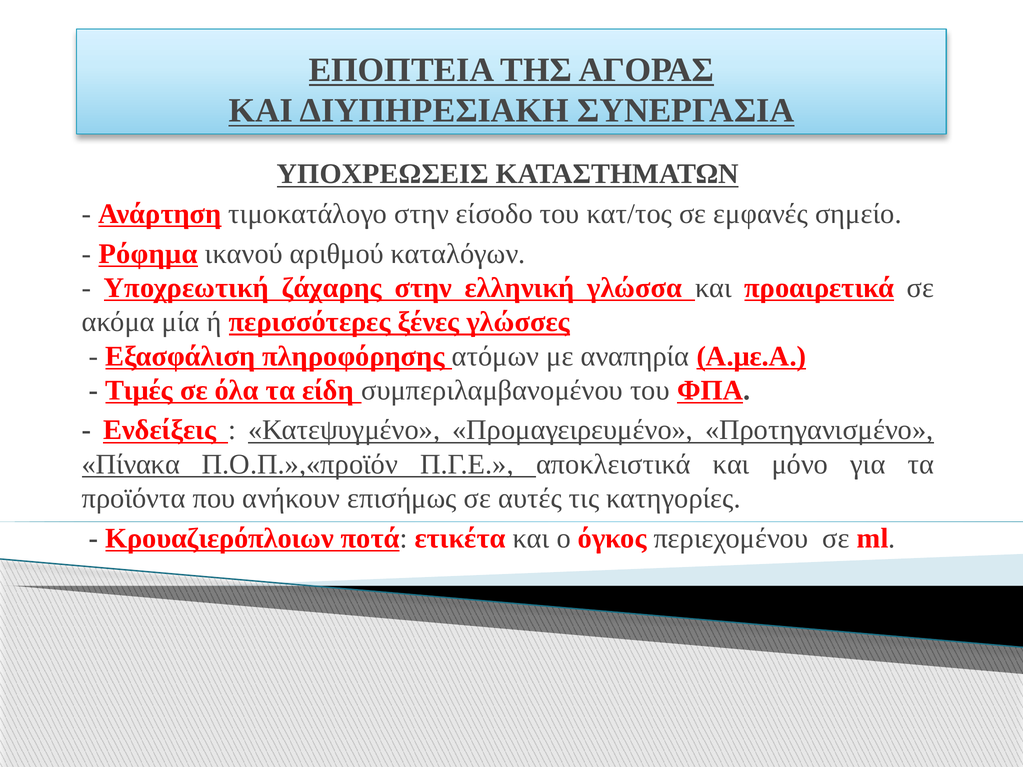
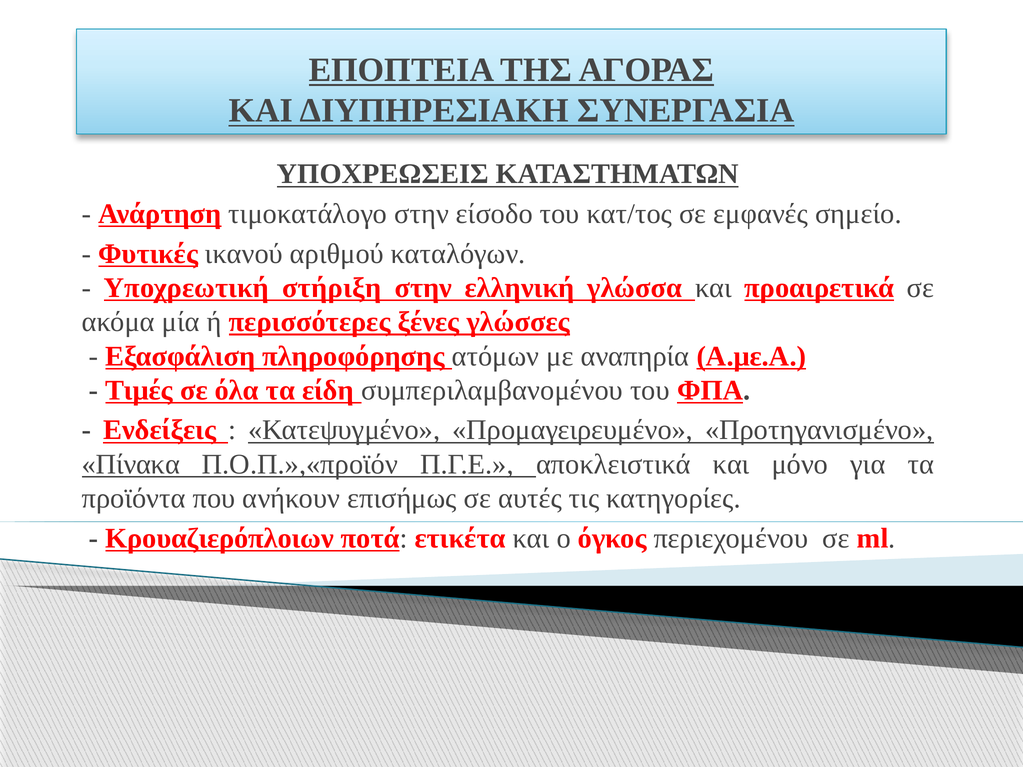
Ρόφημα: Ρόφημα -> Φυτικές
ζάχαρης: ζάχαρης -> στήριξη
